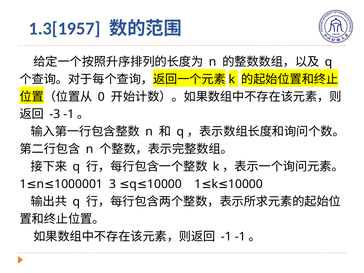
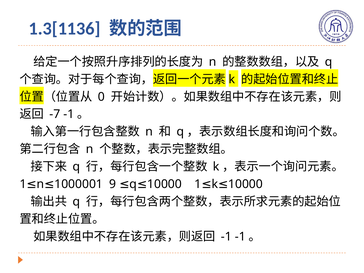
1.3[1957: 1.3[1957 -> 1.3[1136
-3: -3 -> -7
3: 3 -> 9
